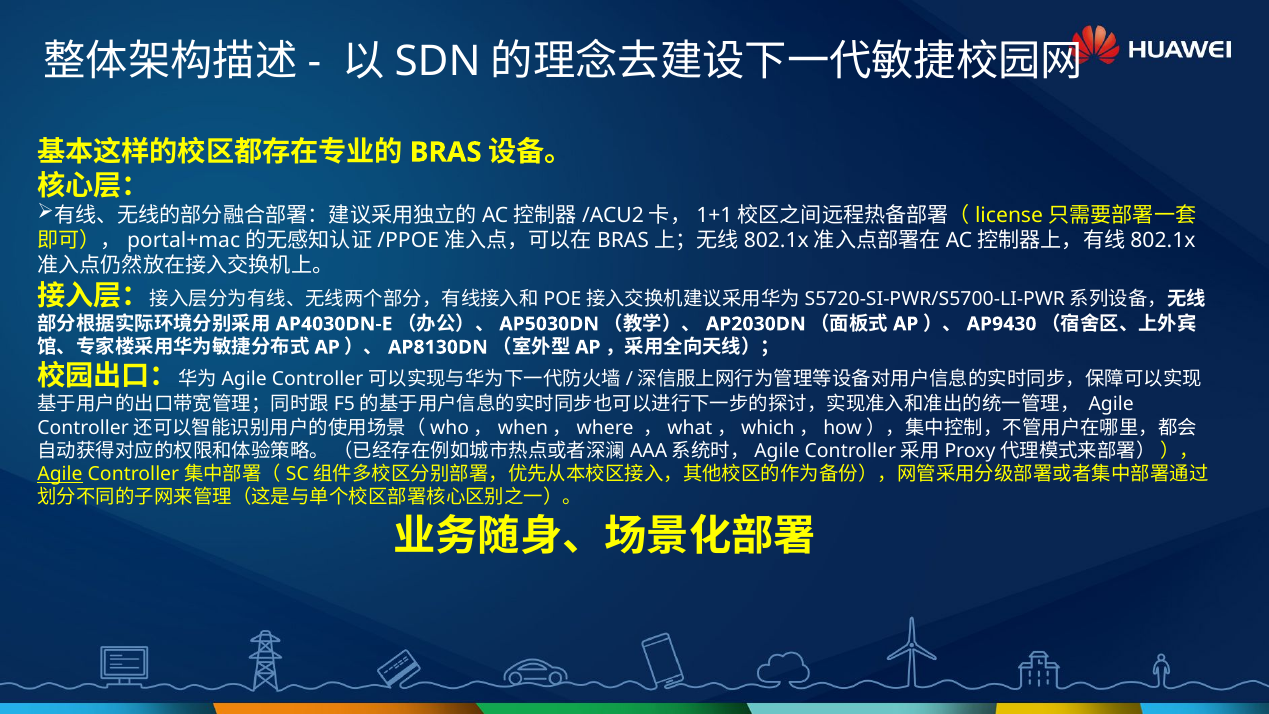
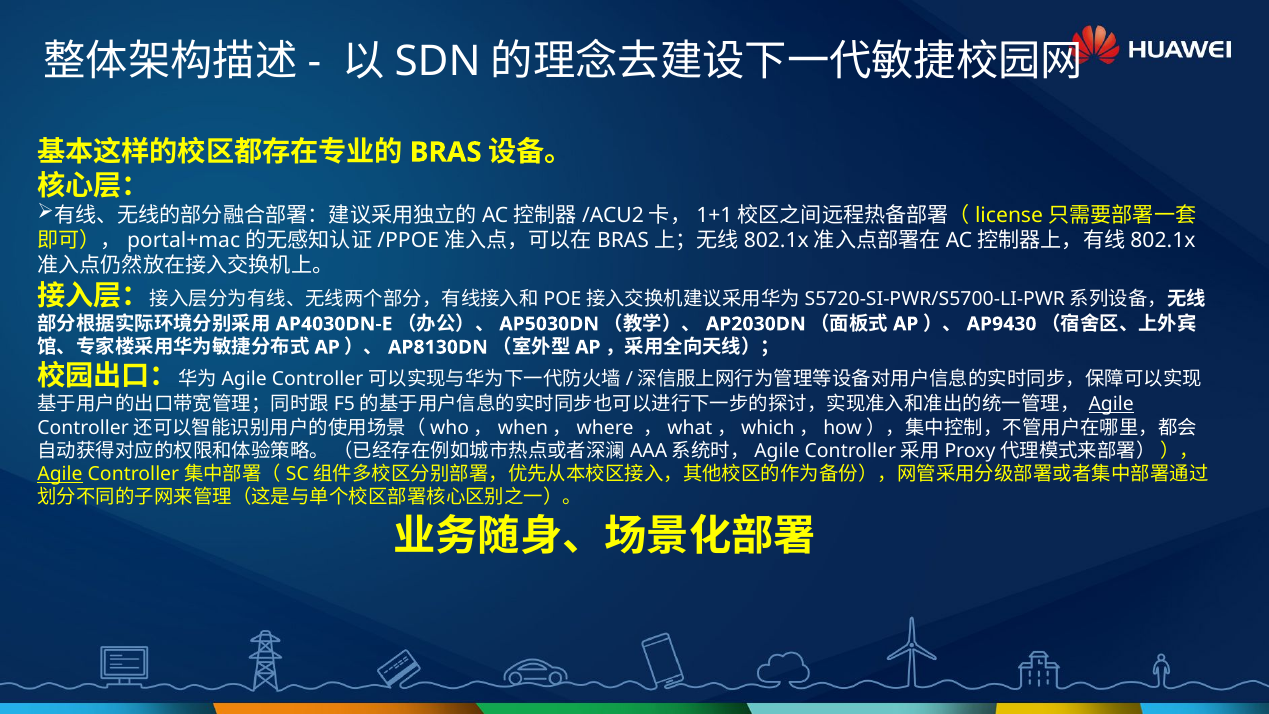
Agile at (1111, 404) underline: none -> present
